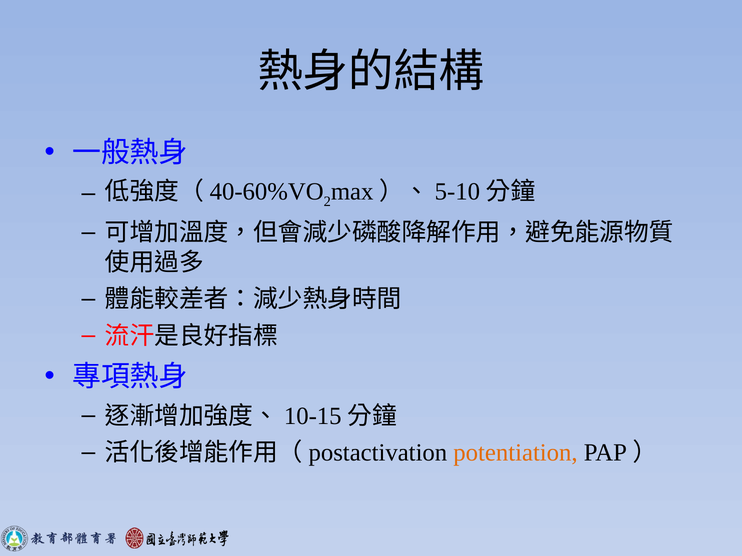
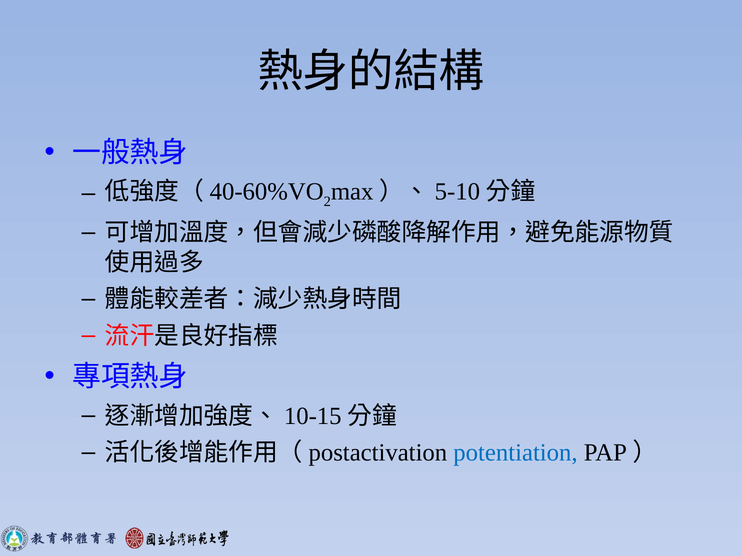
potentiation colour: orange -> blue
